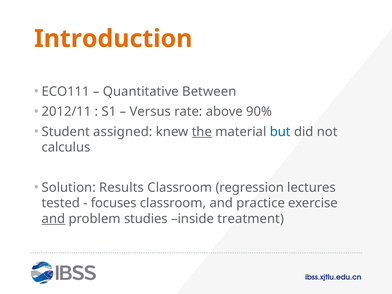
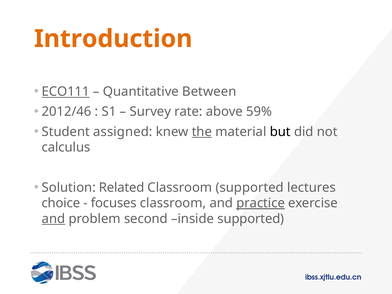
ECO111 underline: none -> present
2012/11: 2012/11 -> 2012/46
Versus: Versus -> Survey
90%: 90% -> 59%
but colour: blue -> black
Results: Results -> Related
Classroom regression: regression -> supported
tested: tested -> choice
practice underline: none -> present
studies: studies -> second
inside treatment: treatment -> supported
